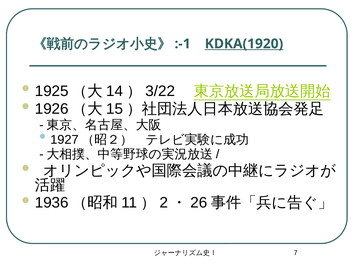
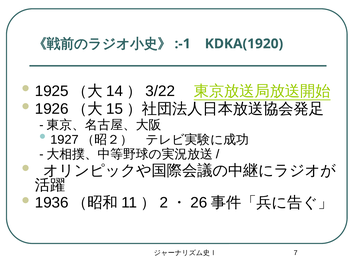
KDKA(1920 underline: present -> none
